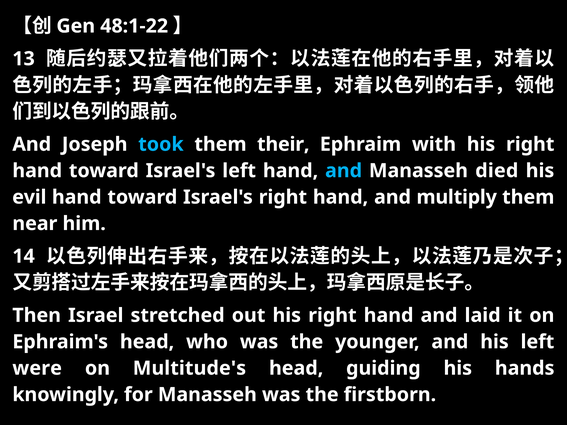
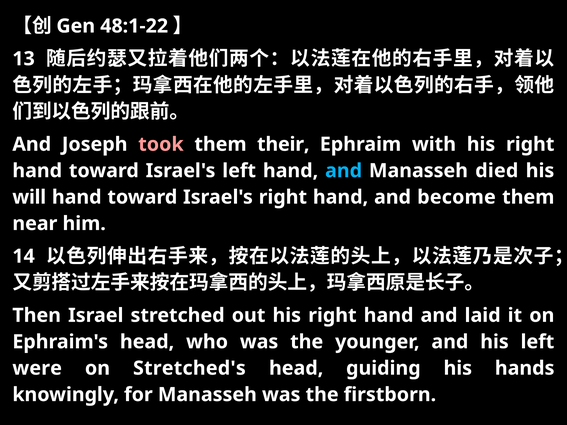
took colour: light blue -> pink
evil: evil -> will
multiply: multiply -> become
Multitude's: Multitude's -> Stretched's
